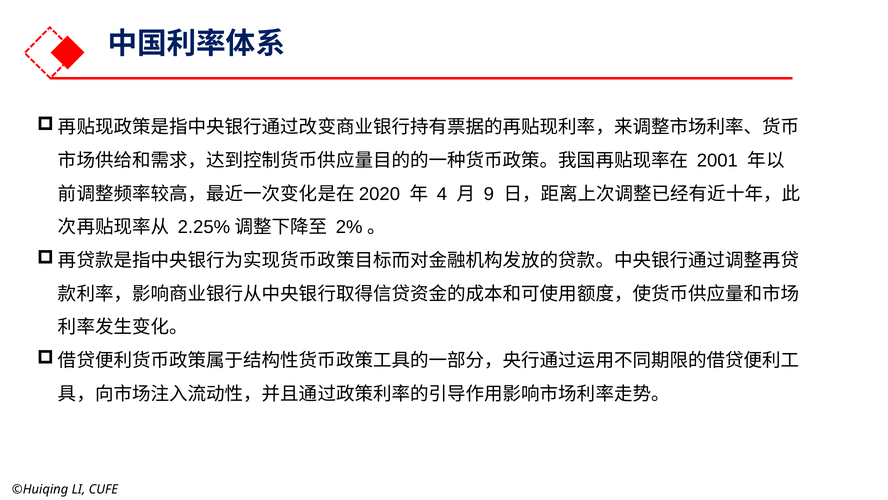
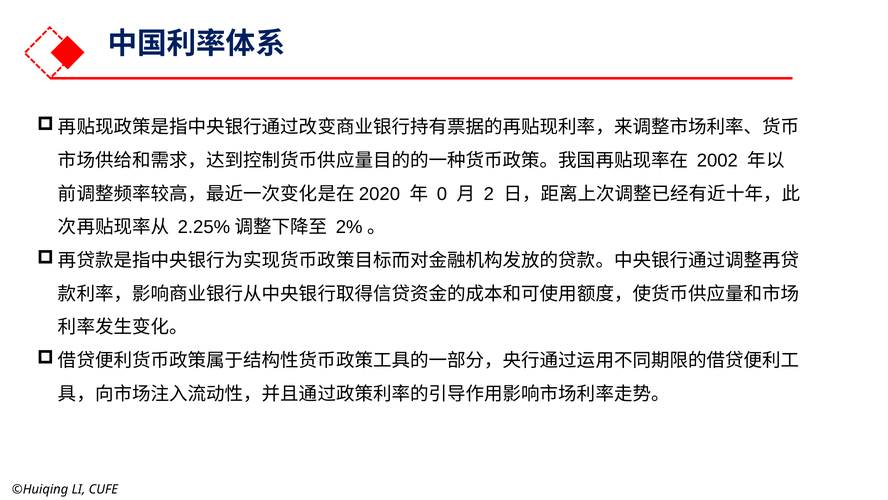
2001: 2001 -> 2002
4: 4 -> 0
9: 9 -> 2
